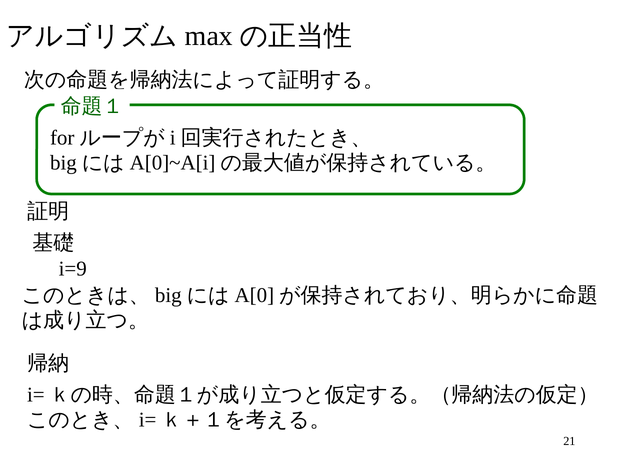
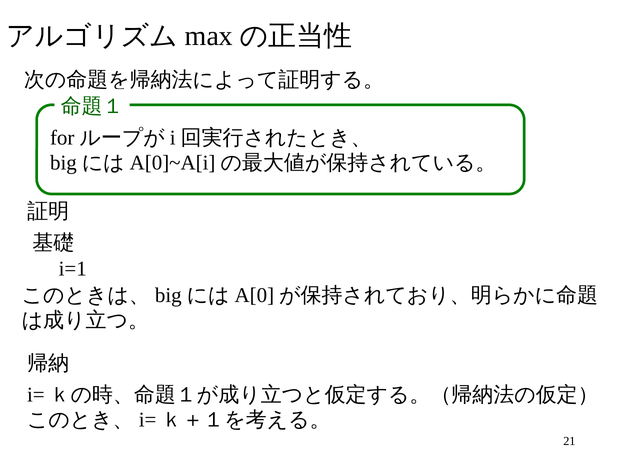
i=9: i=9 -> i=1
